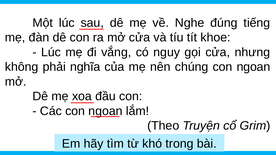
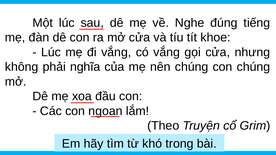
có nguy: nguy -> vắng
chúng con ngoan: ngoan -> chúng
